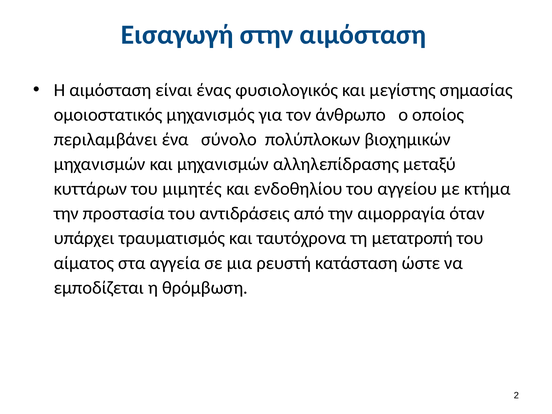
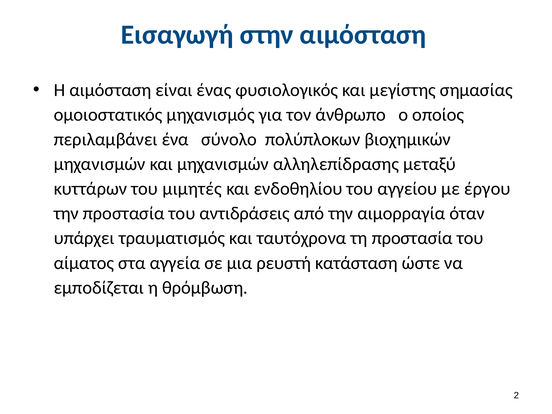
κτήμα: κτήμα -> έργου
τη μετατροπή: μετατροπή -> προστασία
